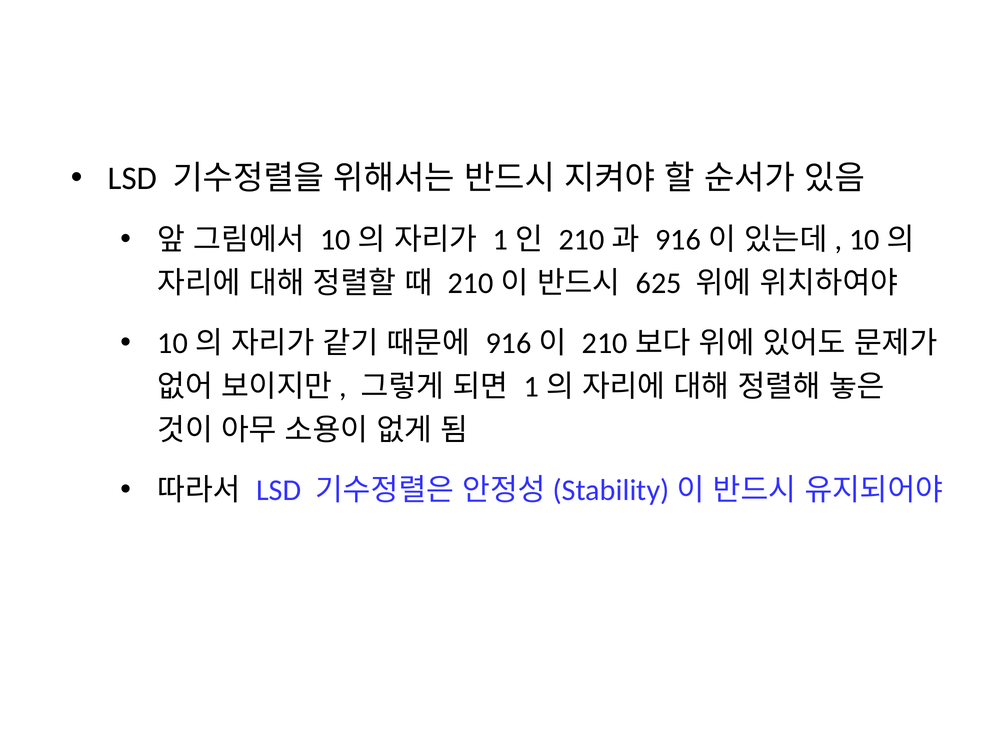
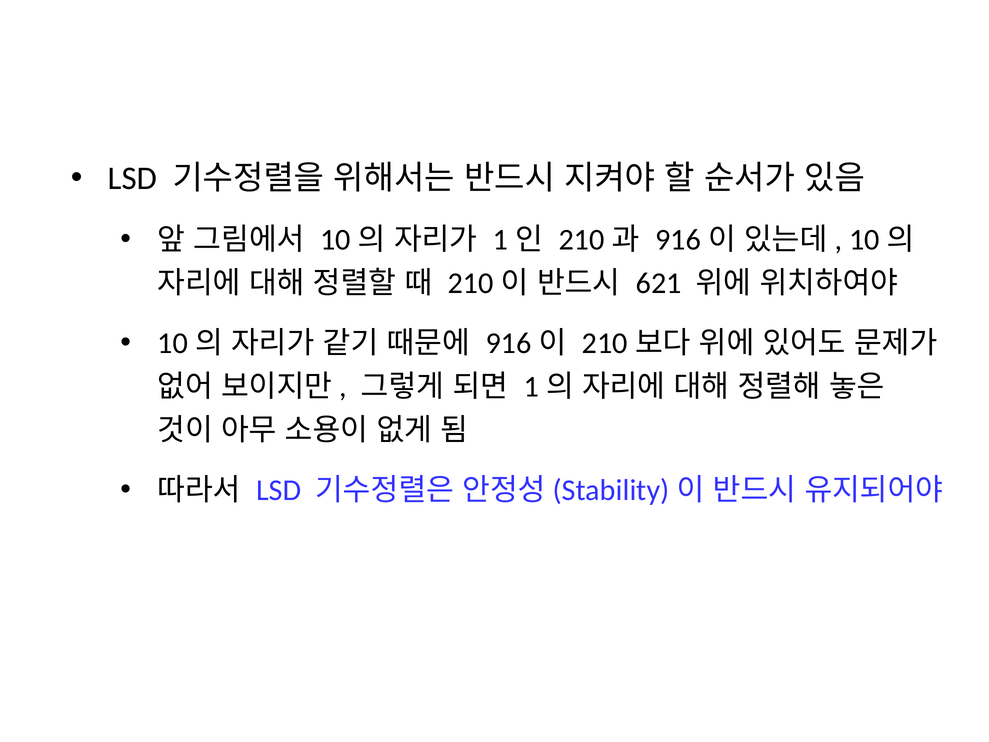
625: 625 -> 621
